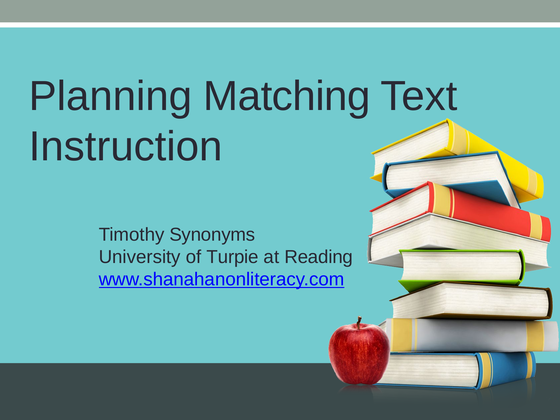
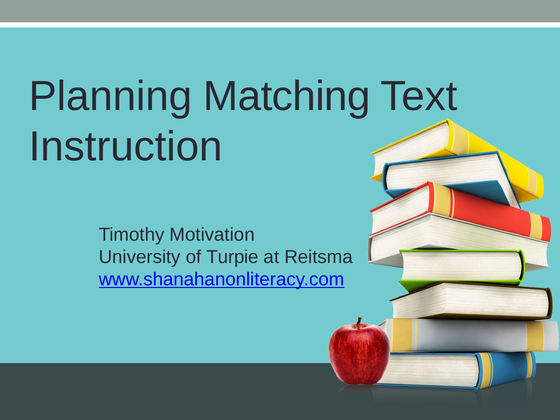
Synonyms: Synonyms -> Motivation
Reading: Reading -> Reitsma
